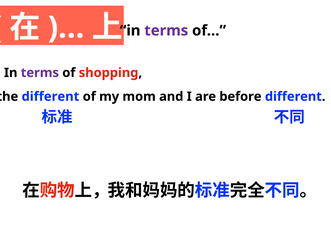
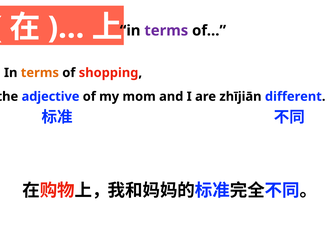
terms at (40, 73) colour: purple -> orange
different at (50, 97): different -> adjective
before: before -> zhījiān
